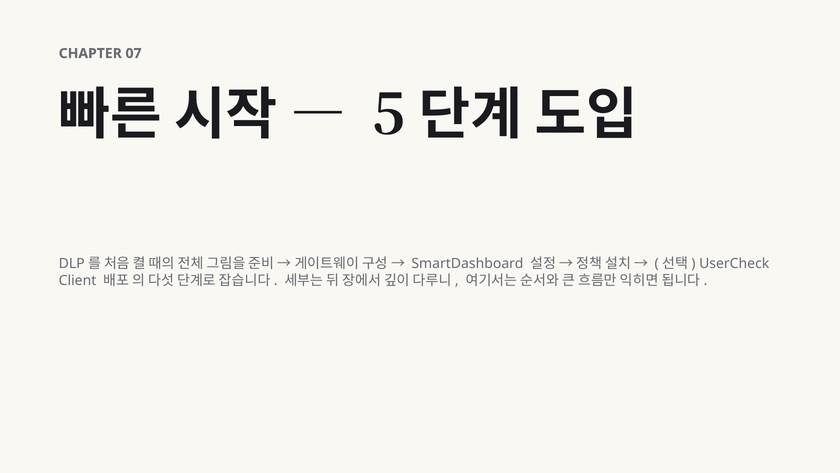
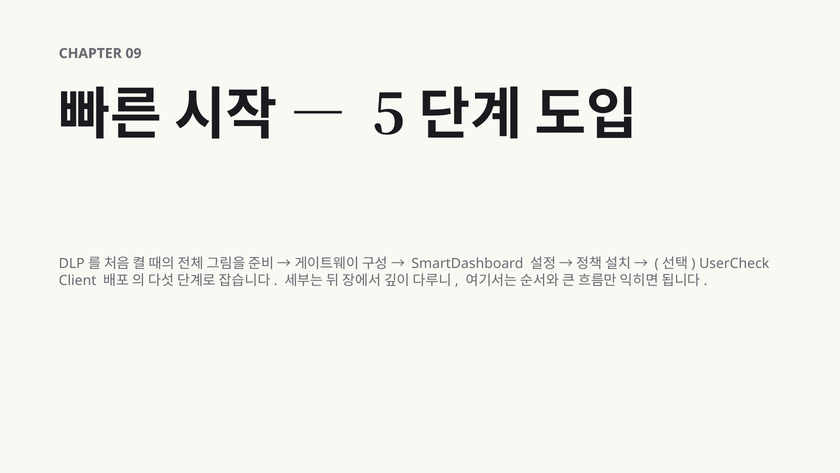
07: 07 -> 09
